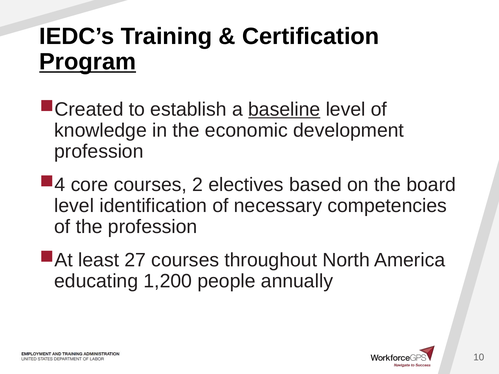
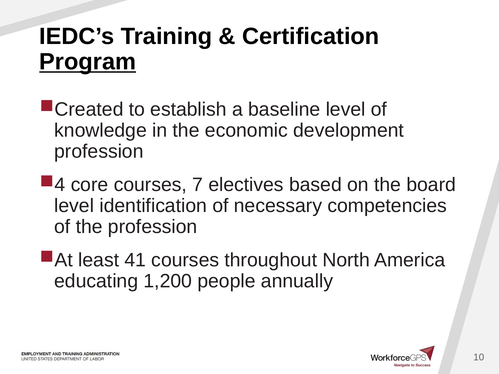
baseline underline: present -> none
2: 2 -> 7
27: 27 -> 41
